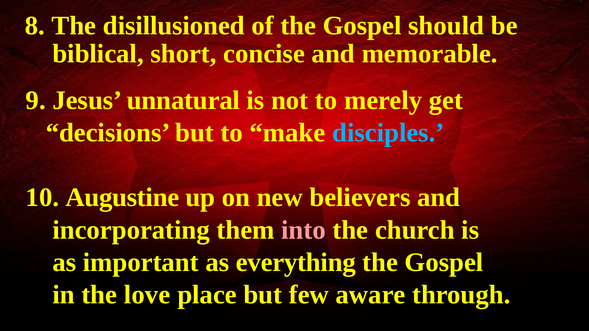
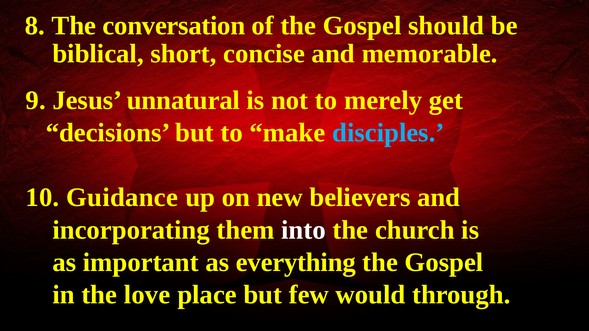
disillusioned: disillusioned -> conversation
Augustine: Augustine -> Guidance
into colour: pink -> white
aware: aware -> would
